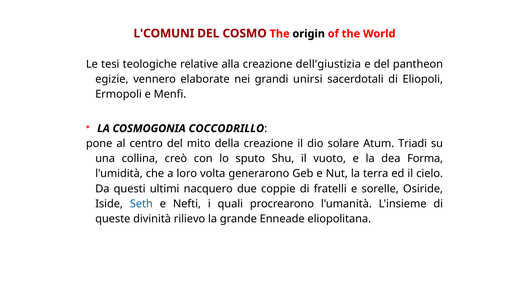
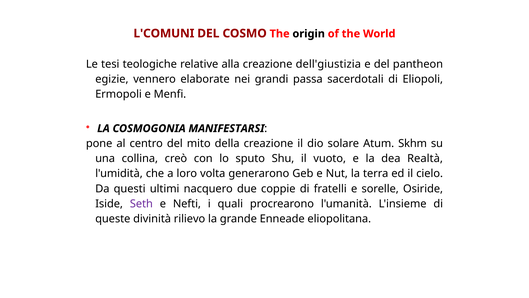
unirsi: unirsi -> passa
COCCODRILLO: COCCODRILLO -> MANIFESTARSI
Triadi: Triadi -> Skhm
Forma: Forma -> Realtà
Seth colour: blue -> purple
